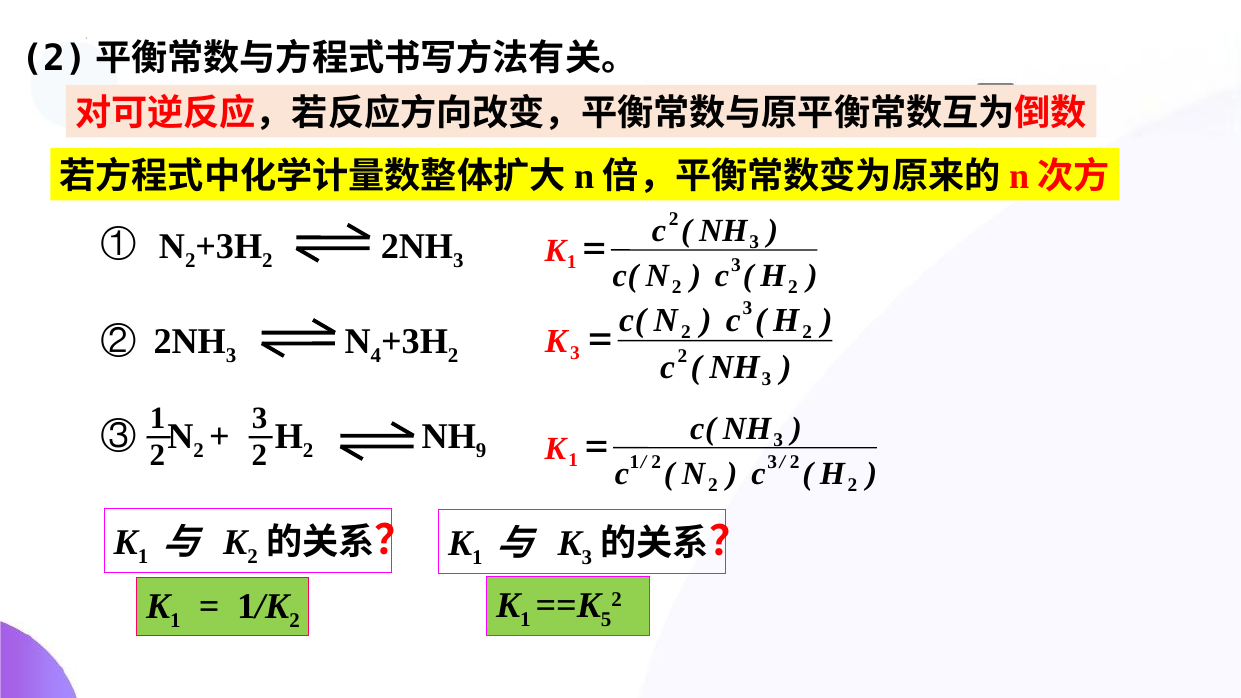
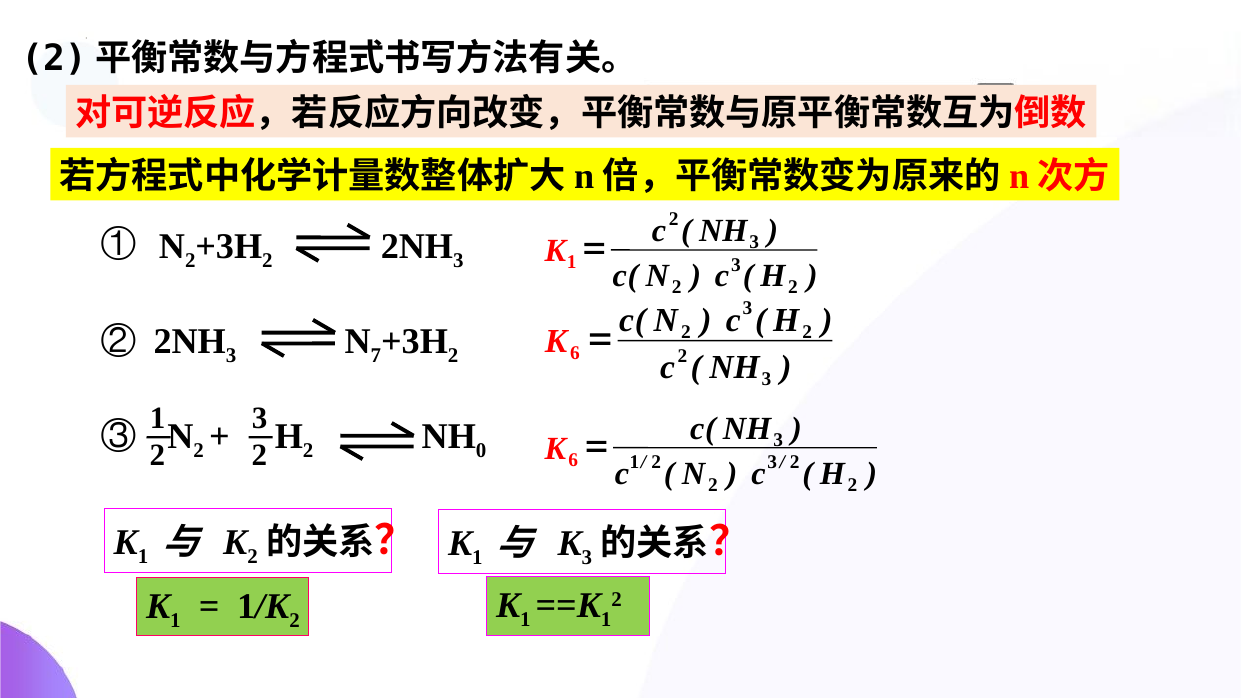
4: 4 -> 7
3 at (575, 353): 3 -> 6
9: 9 -> 0
1 at (573, 460): 1 -> 6
5 at (606, 620): 5 -> 1
